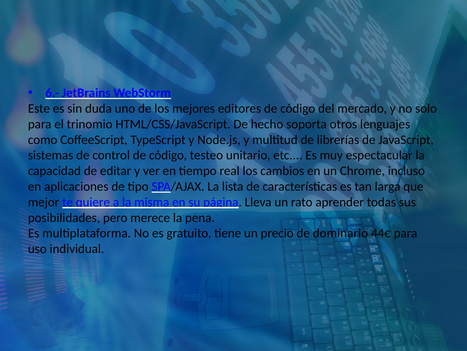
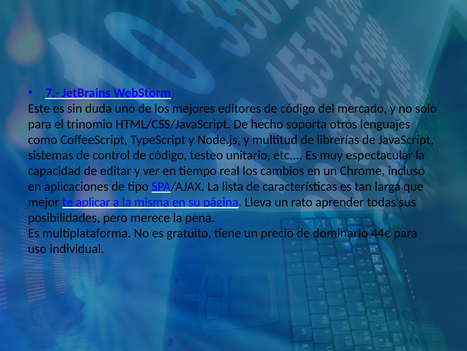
6.-: 6.- -> 7.-
quiere: quiere -> aplicar
